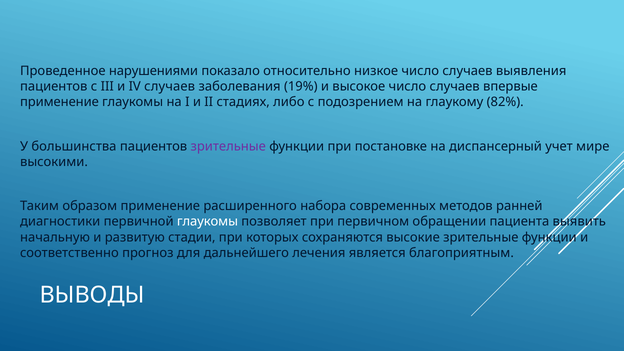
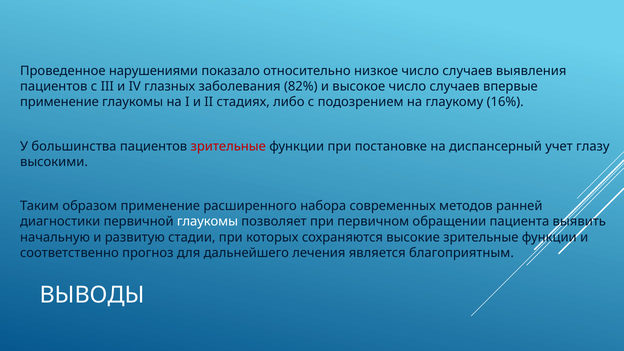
IV случаев: случаев -> глазных
19%: 19% -> 82%
82%: 82% -> 16%
зрительные at (228, 146) colour: purple -> red
мире: мире -> глазу
